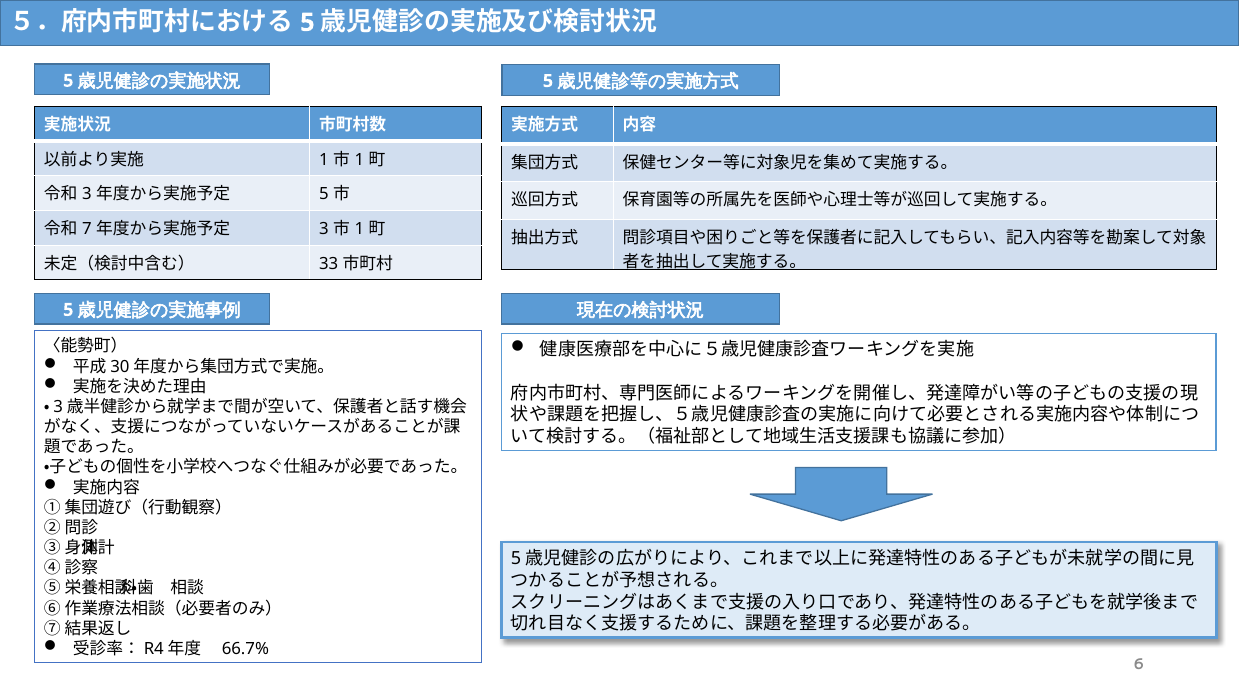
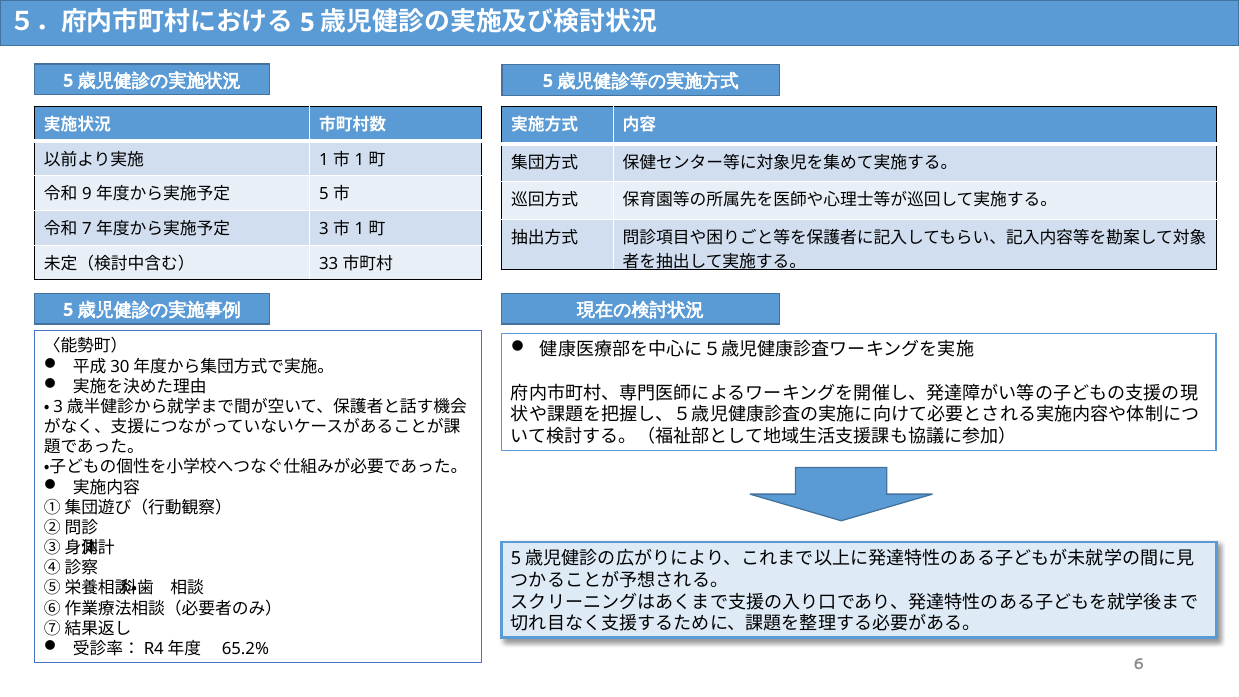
3 at (87, 194): 3 -> 9
66.7%: 66.7% -> 65.2%
